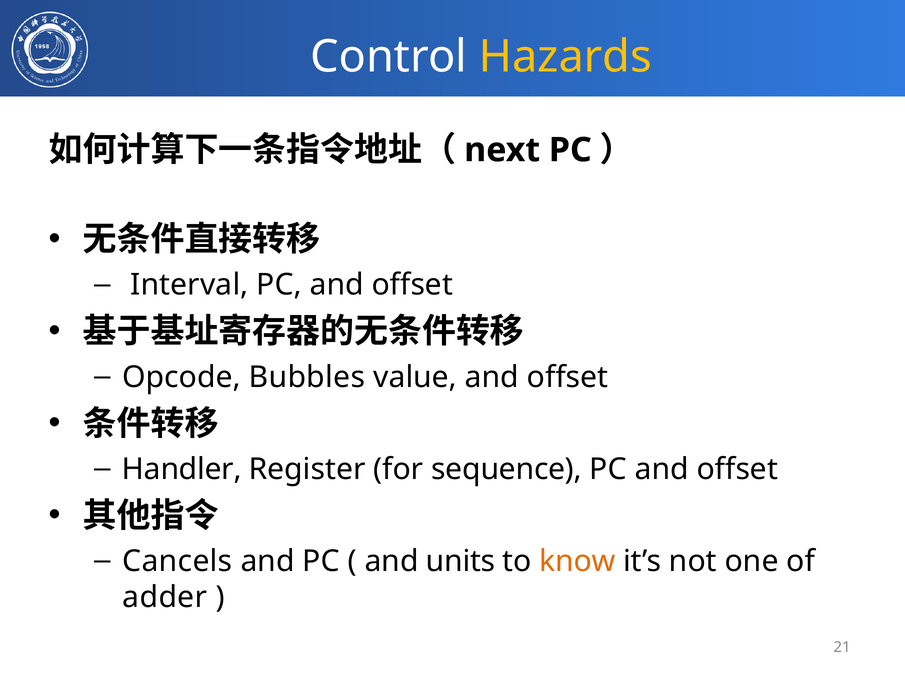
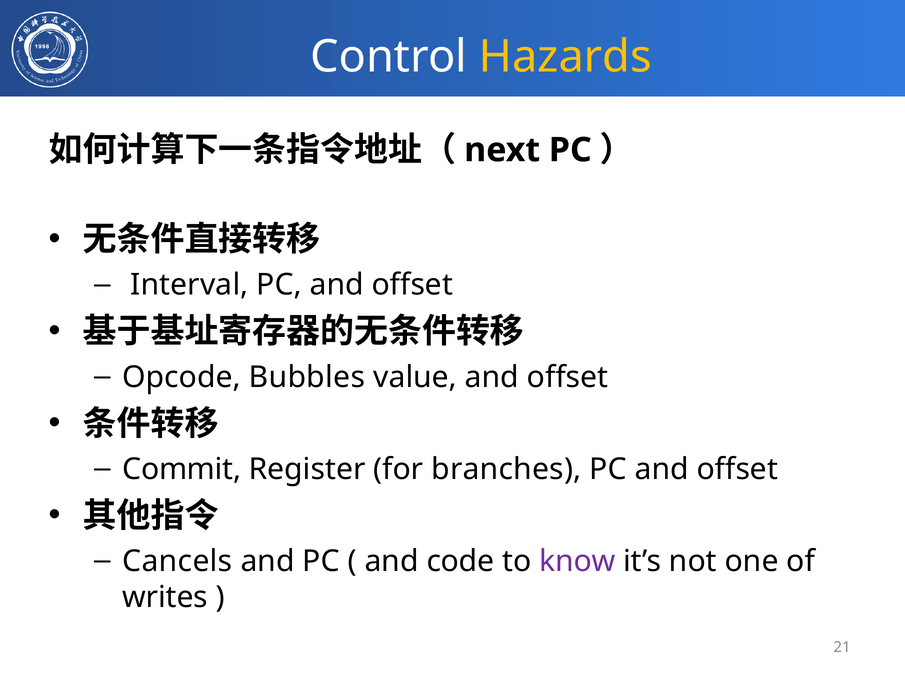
Handler: Handler -> Commit
sequence: sequence -> branches
units: units -> code
know colour: orange -> purple
adder: adder -> writes
